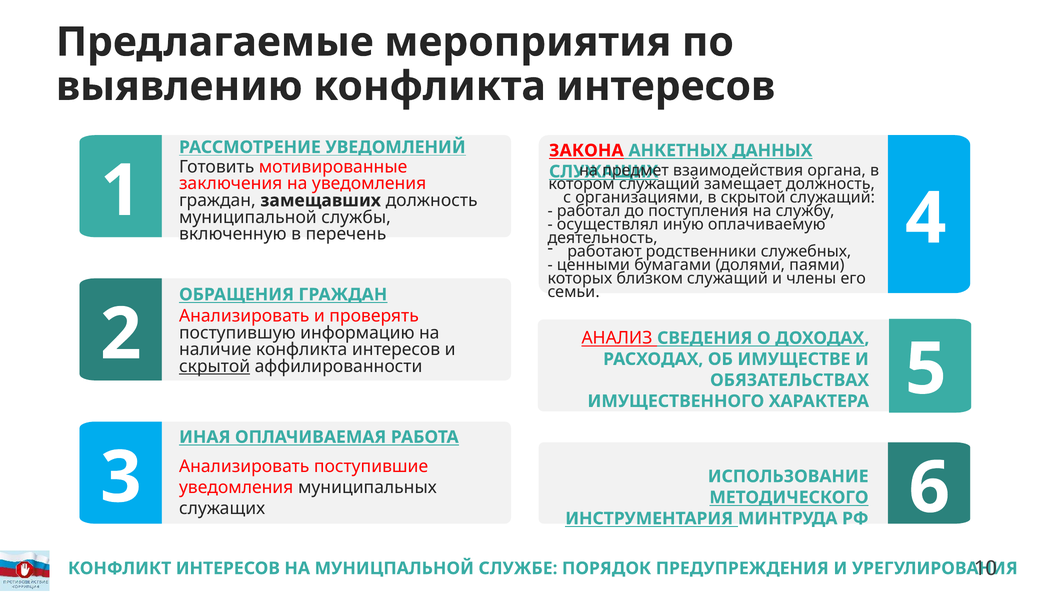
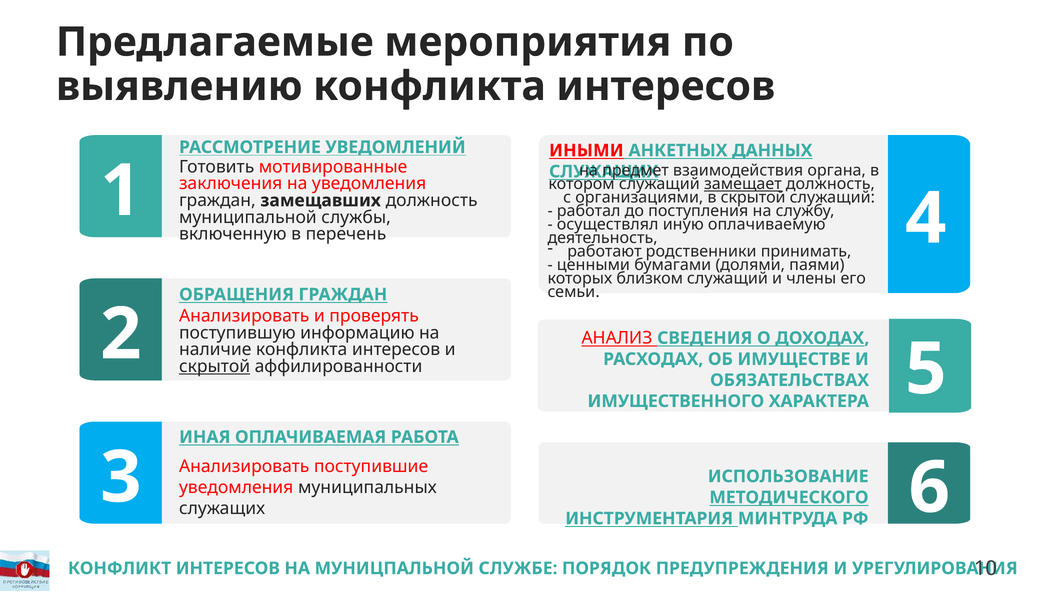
ЗАКОНА: ЗАКОНА -> ИНЫМИ
замещает underline: none -> present
служебных: служебных -> принимать
